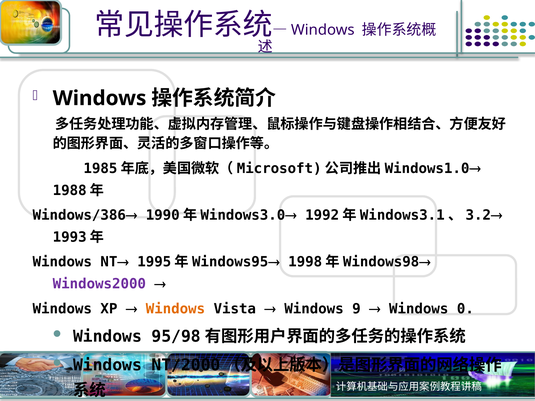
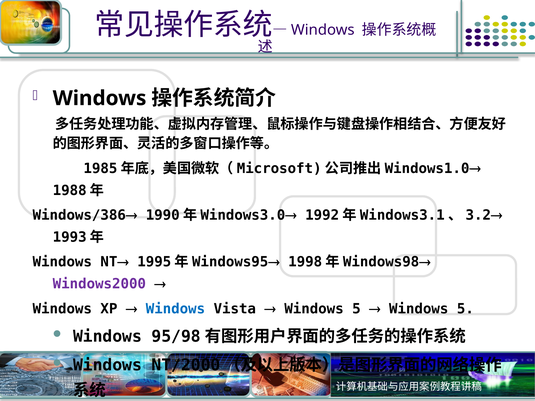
Windows at (175, 309) colour: orange -> blue
9 at (356, 309): 9 -> 5
0 at (465, 309): 0 -> 5
